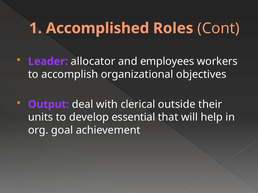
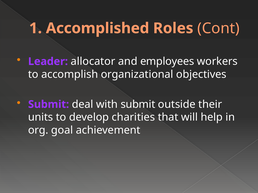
Output at (49, 105): Output -> Submit
with clerical: clerical -> submit
essential: essential -> charities
